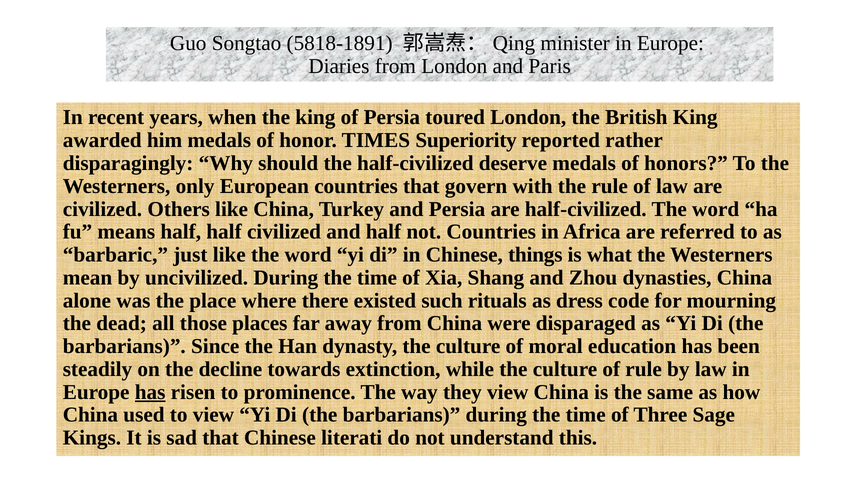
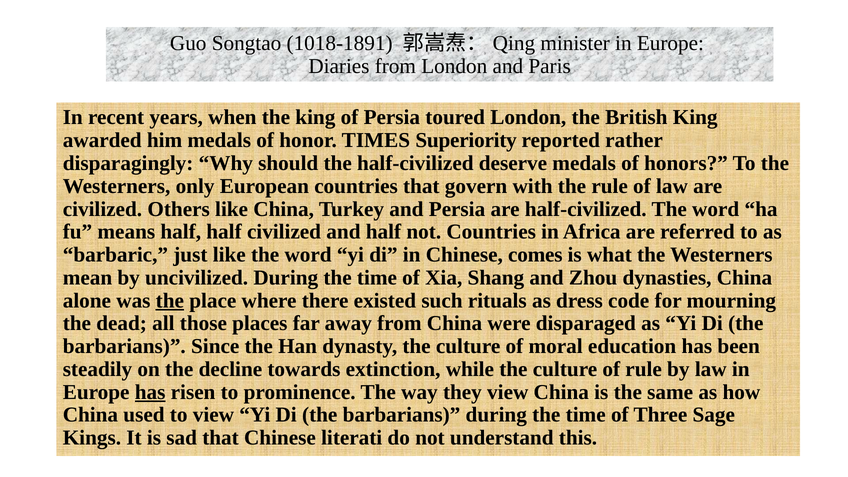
5818-1891: 5818-1891 -> 1018-1891
things: things -> comes
the at (170, 301) underline: none -> present
